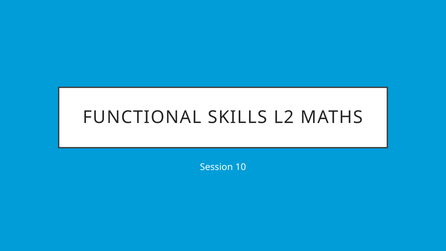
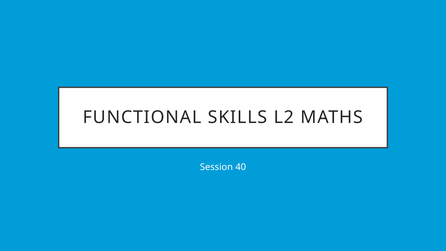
10: 10 -> 40
